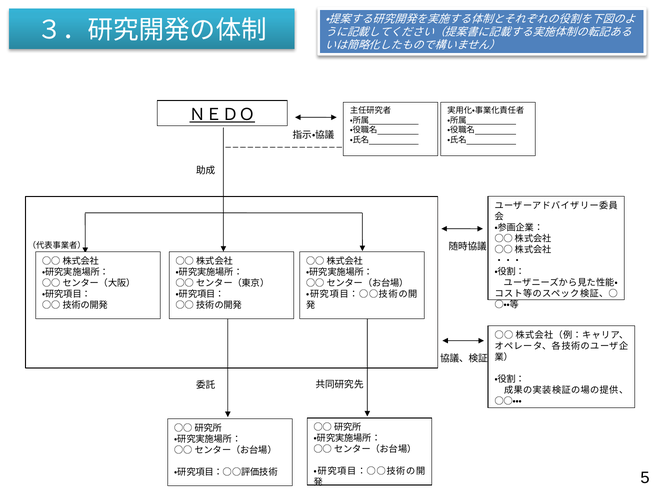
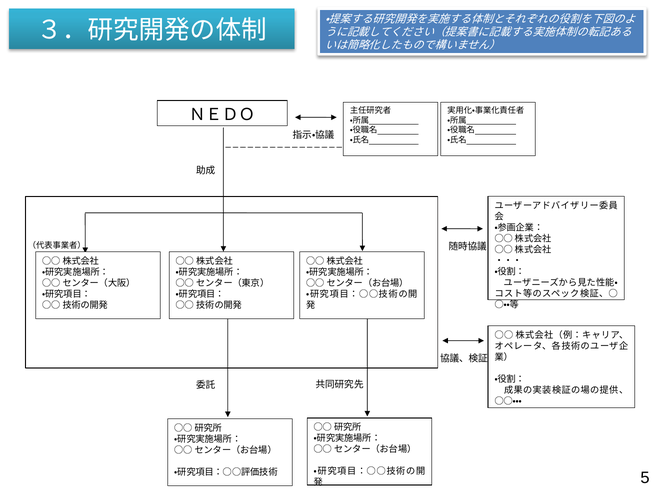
ＮＥＤＯ underline: present -> none
